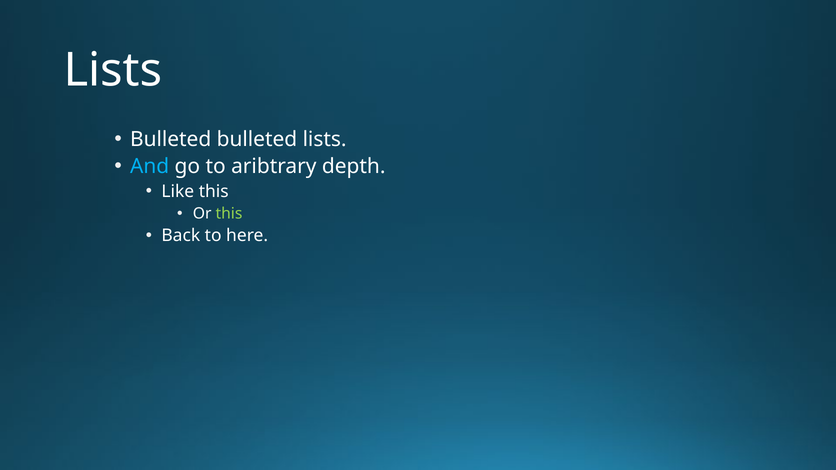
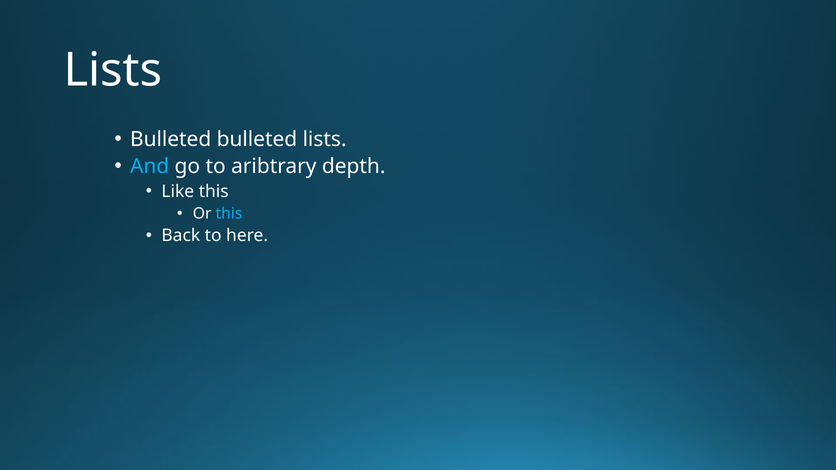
this at (229, 214) colour: light green -> light blue
